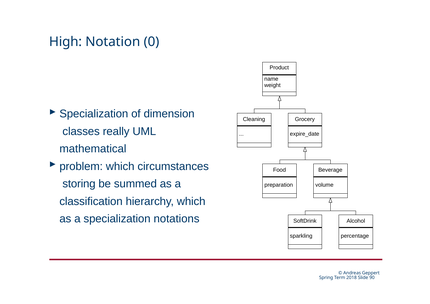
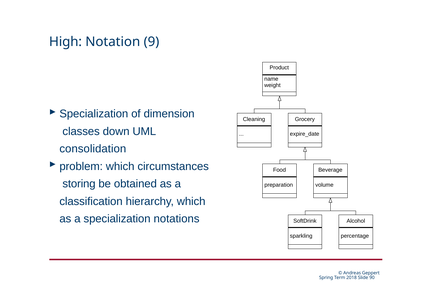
0: 0 -> 9
really: really -> down
mathematical: mathematical -> consolidation
summed: summed -> obtained
